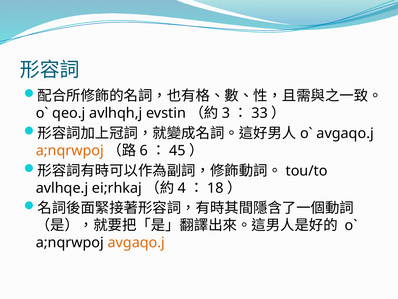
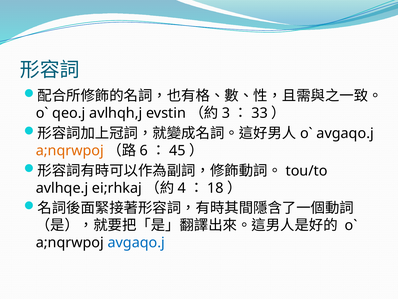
avgaqo.j at (136, 242) colour: orange -> blue
